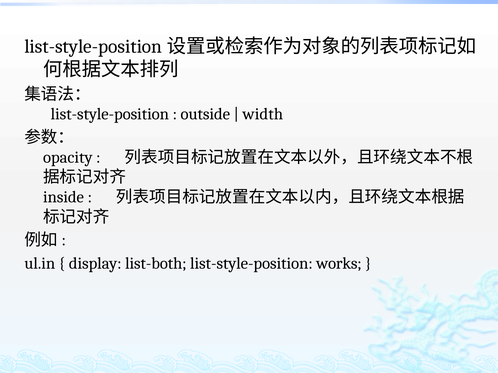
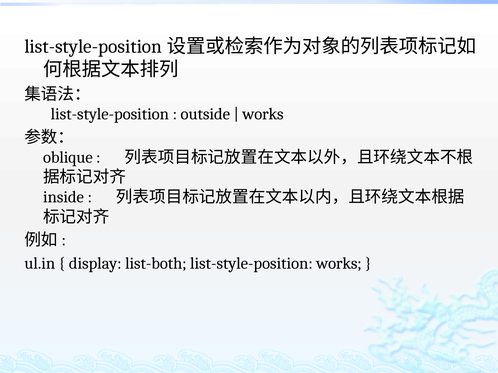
width at (263, 114): width -> works
opacity: opacity -> oblique
